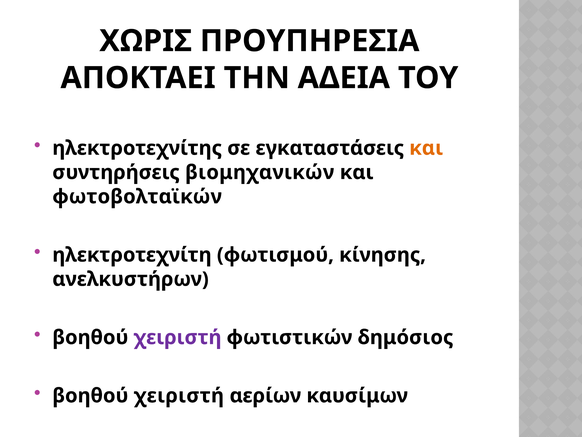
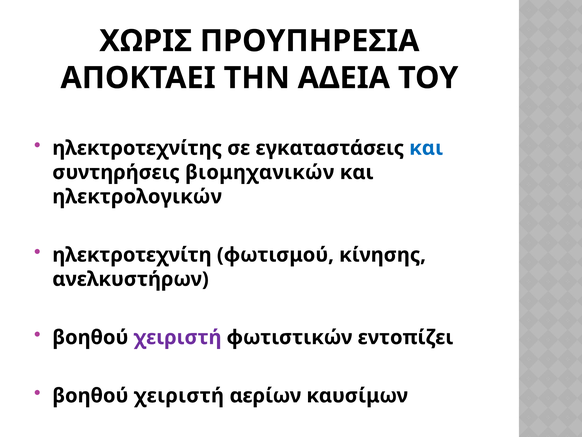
και at (426, 148) colour: orange -> blue
φωτοβολταϊκών: φωτοβολταϊκών -> ηλεκτρολογικών
δημόσιος: δημόσιος -> εντοπίζει
